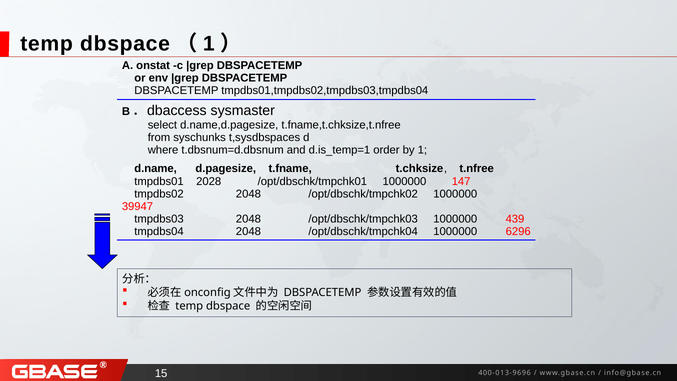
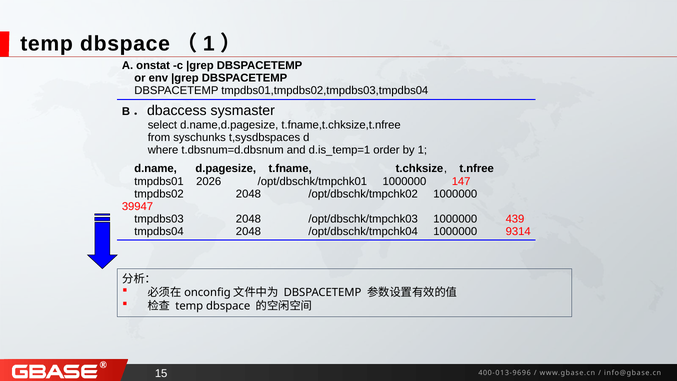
2028: 2028 -> 2026
6296: 6296 -> 9314
